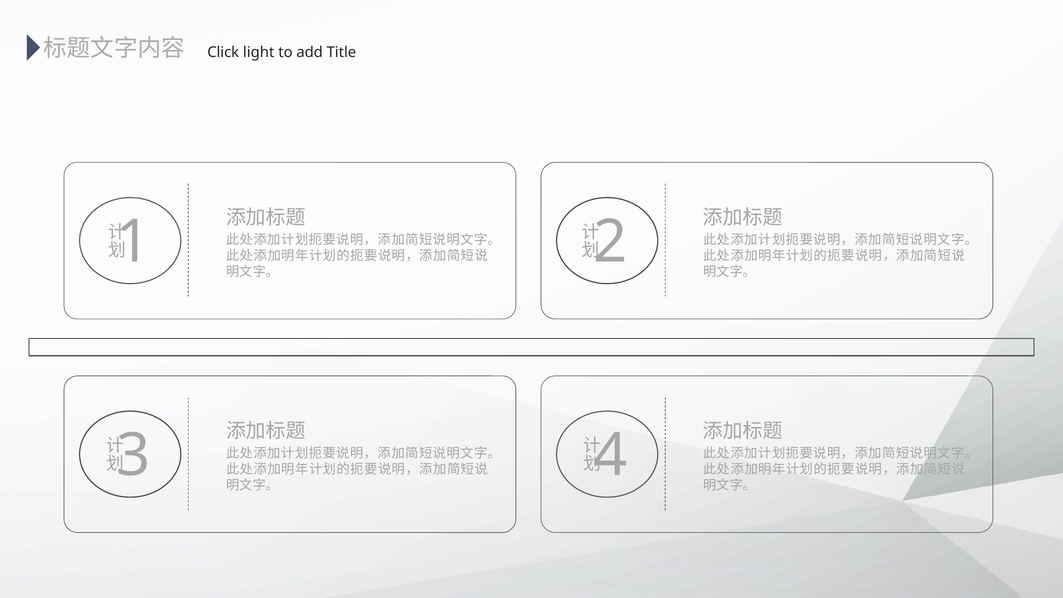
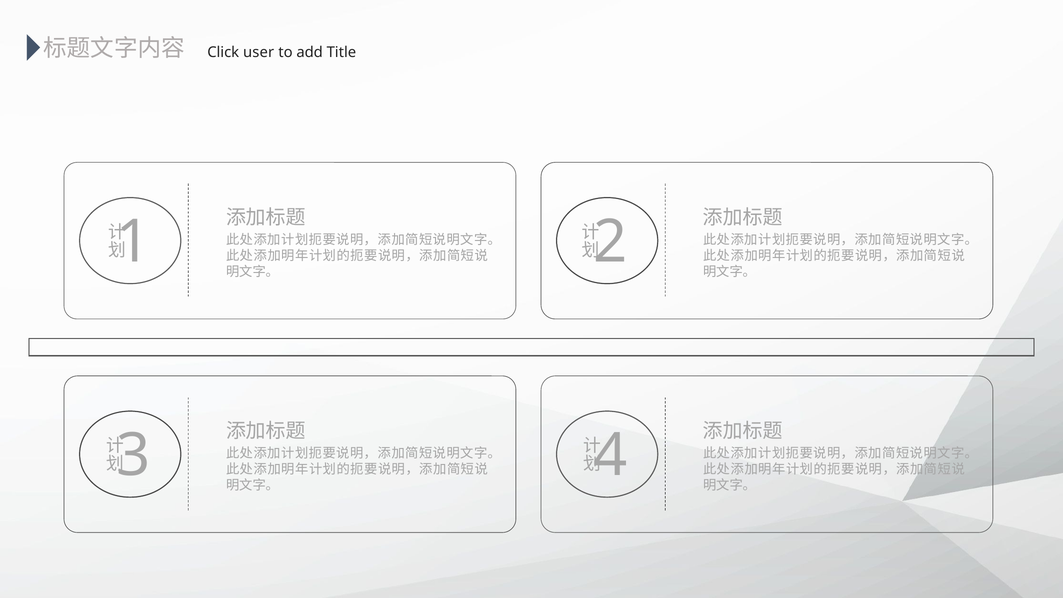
light: light -> user
